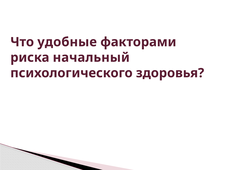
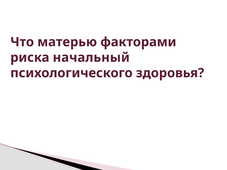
удобные: удобные -> матерью
